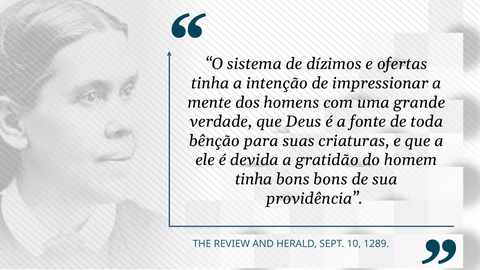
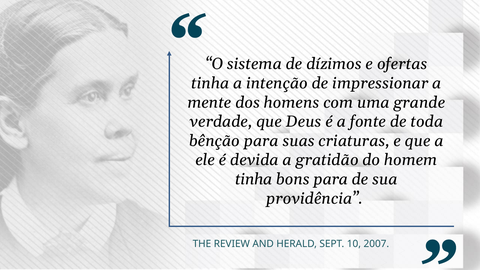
bons bons: bons -> para
1289: 1289 -> 2007
